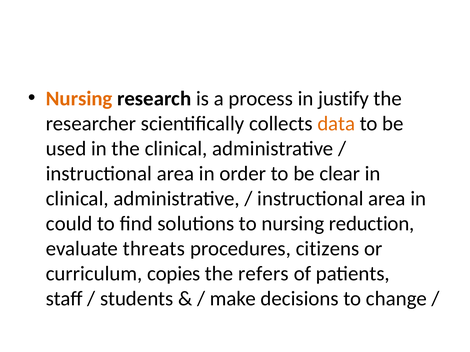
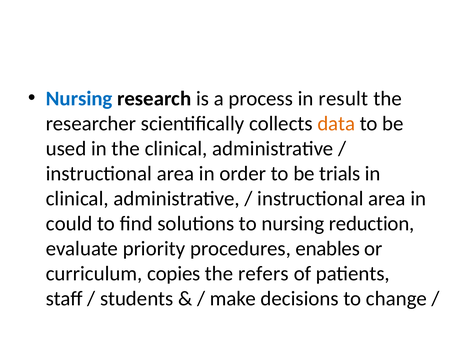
Nursing at (79, 99) colour: orange -> blue
justify: justify -> result
clear: clear -> trials
threats: threats -> priority
citizens: citizens -> enables
